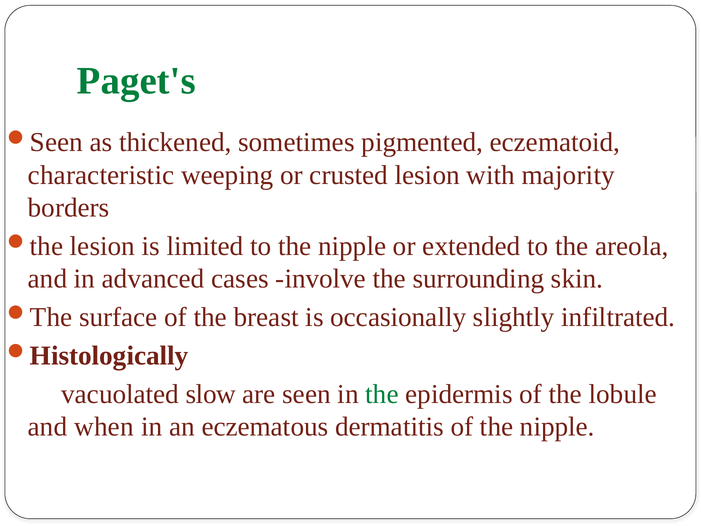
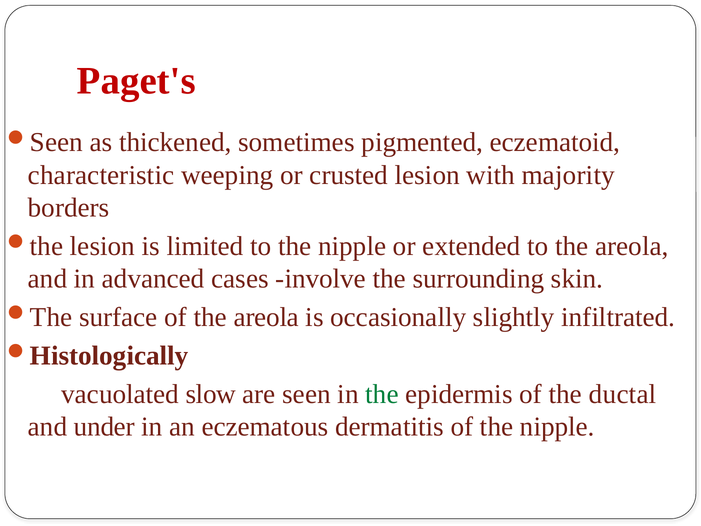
Paget's colour: green -> red
of the breast: breast -> areola
lobule: lobule -> ductal
when: when -> under
